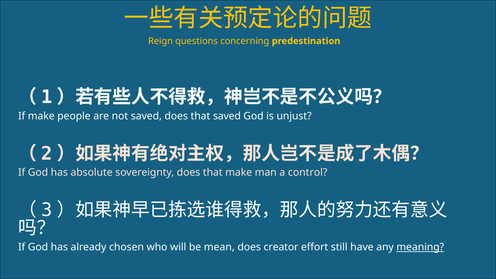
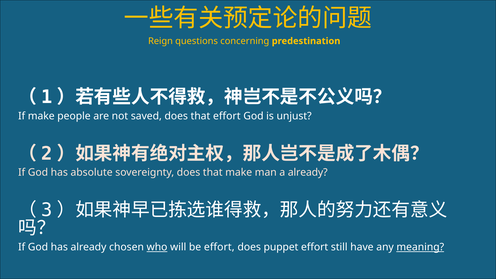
that saved: saved -> effort
a control: control -> already
who underline: none -> present
be mean: mean -> effort
creator: creator -> puppet
